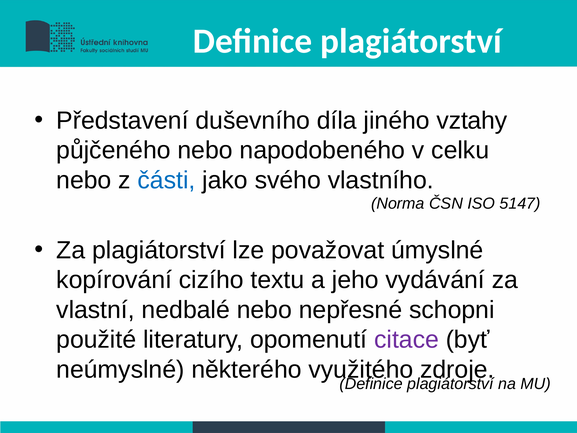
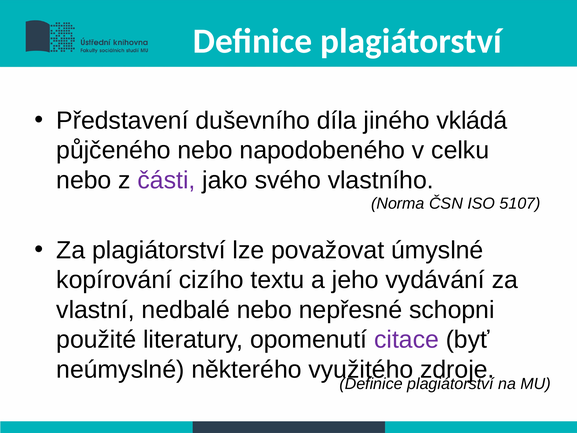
vztahy: vztahy -> vkládá
části colour: blue -> purple
5147: 5147 -> 5107
